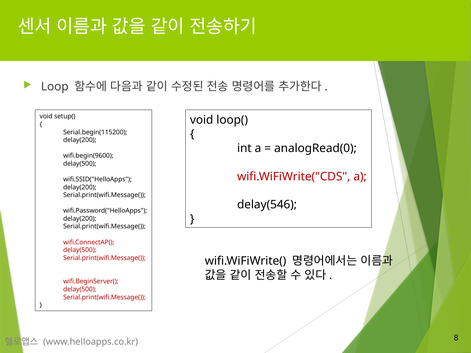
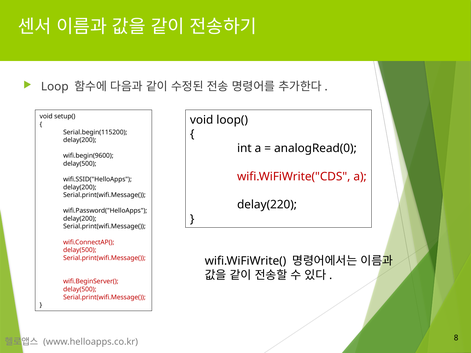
delay(546: delay(546 -> delay(220
